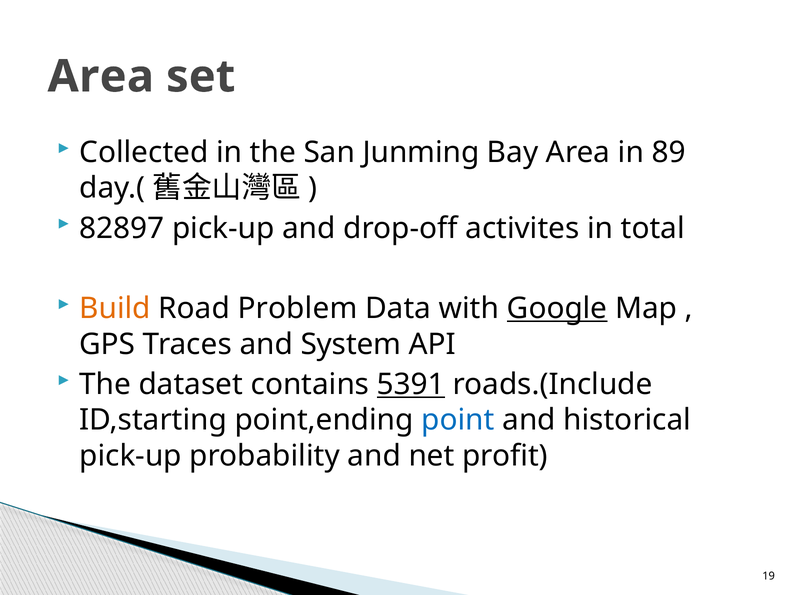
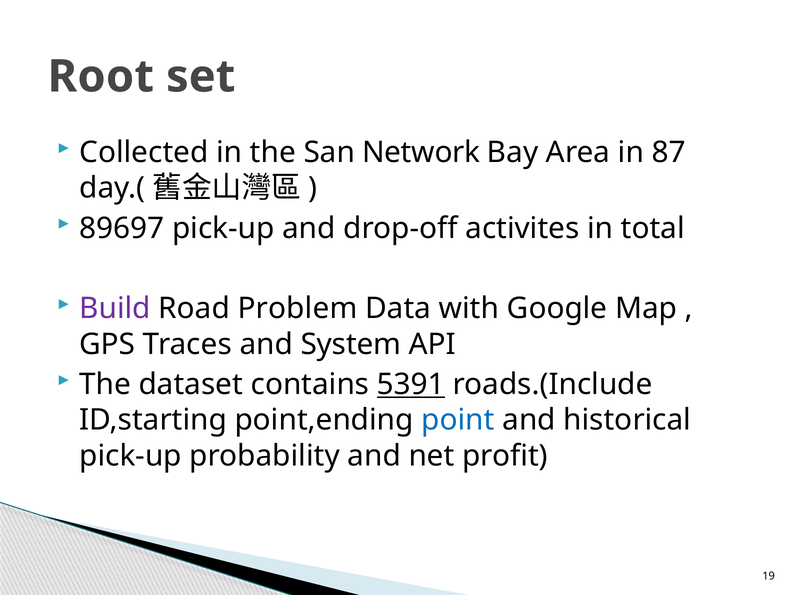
Area at (101, 77): Area -> Root
Junming: Junming -> Network
89: 89 -> 87
82897: 82897 -> 89697
Build colour: orange -> purple
Google underline: present -> none
